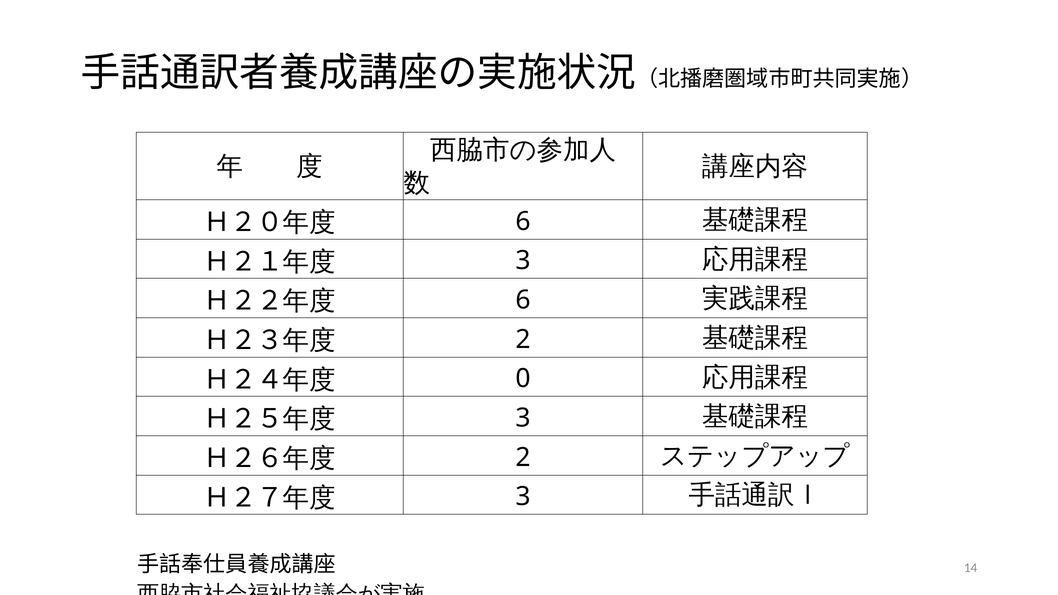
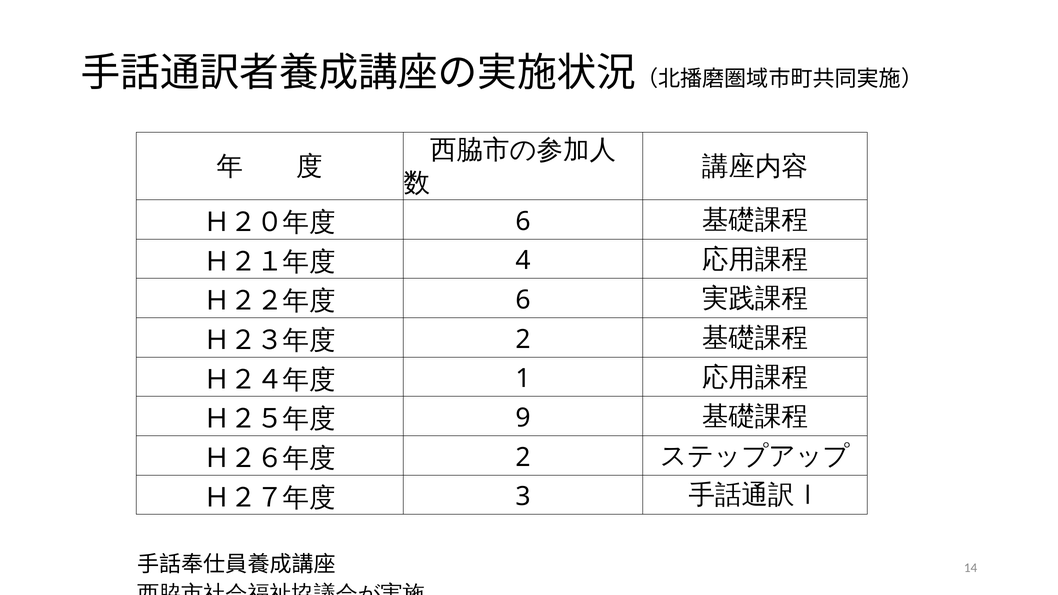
3 at (523, 261): 3 -> 4
0: 0 -> 1
3 at (523, 418): 3 -> 9
